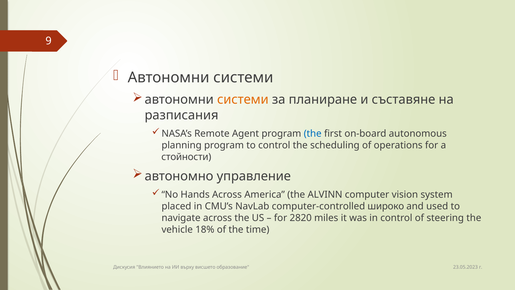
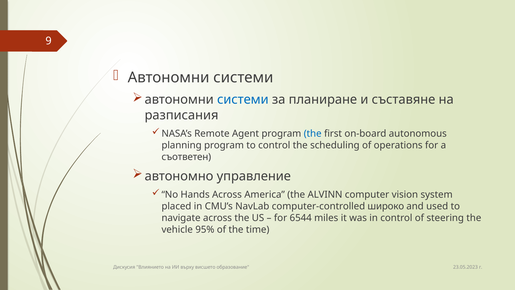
системи at (243, 100) colour: orange -> blue
стойности: стойности -> съответен
2820: 2820 -> 6544
18%: 18% -> 95%
